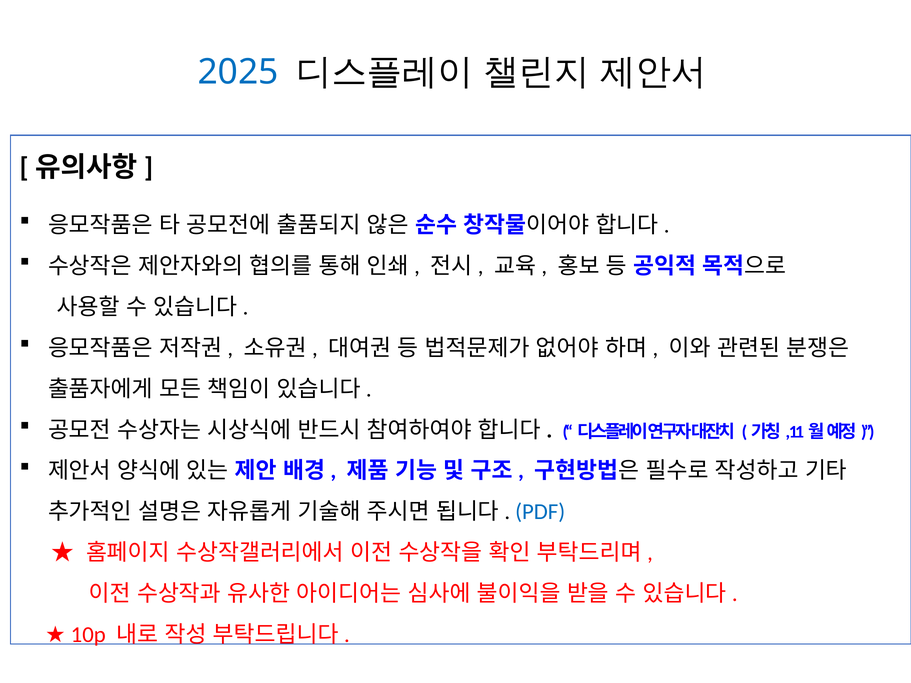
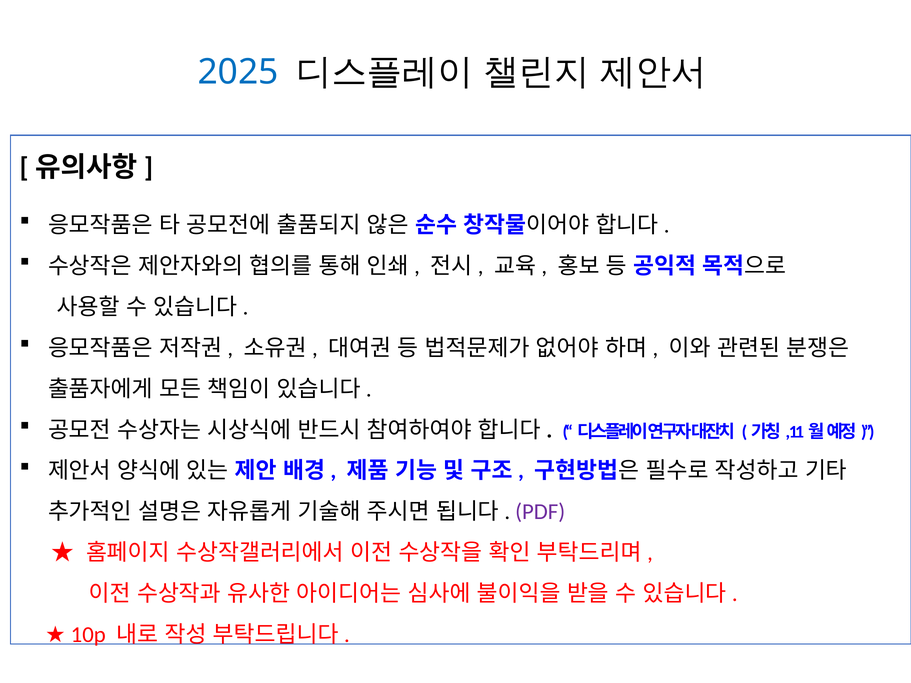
PDF colour: blue -> purple
